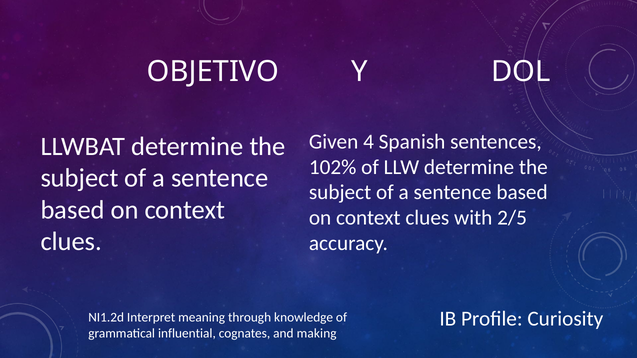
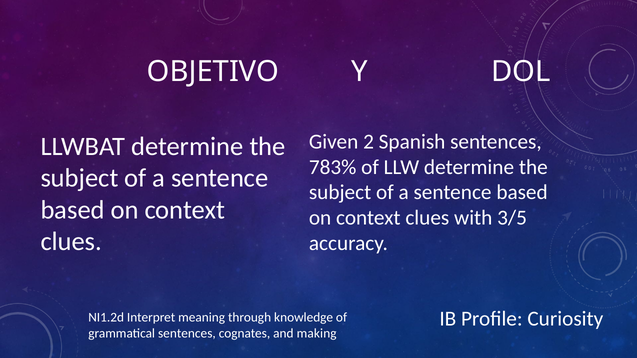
4: 4 -> 2
102%: 102% -> 783%
2/5: 2/5 -> 3/5
grammatical influential: influential -> sentences
